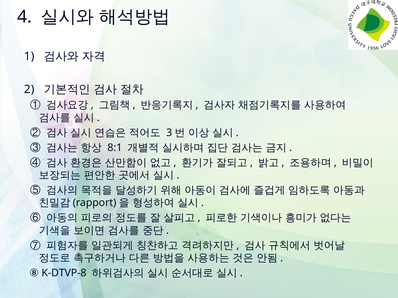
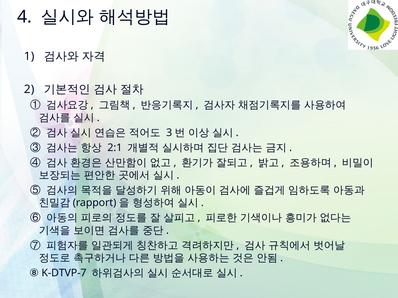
8:1: 8:1 -> 2:1
K-DTVP-8: K-DTVP-8 -> K-DTVP-7
